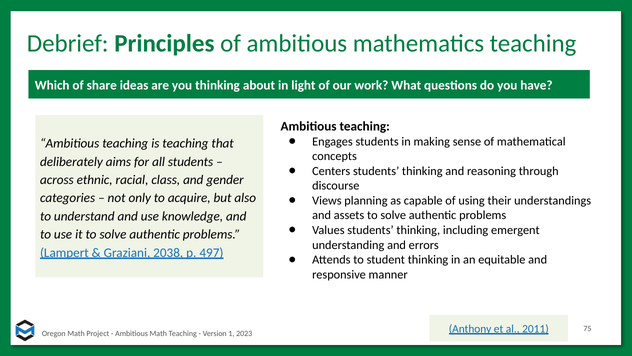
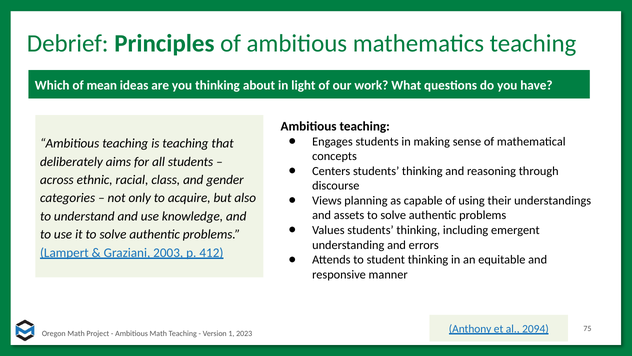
share: share -> mean
2038: 2038 -> 2003
497: 497 -> 412
2011: 2011 -> 2094
